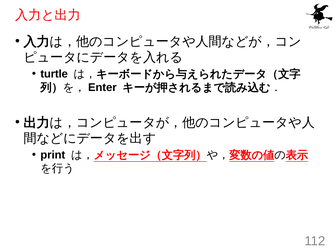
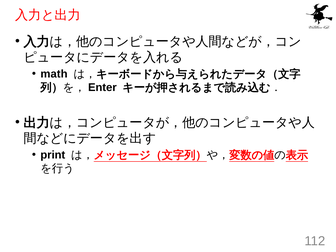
turtle: turtle -> math
